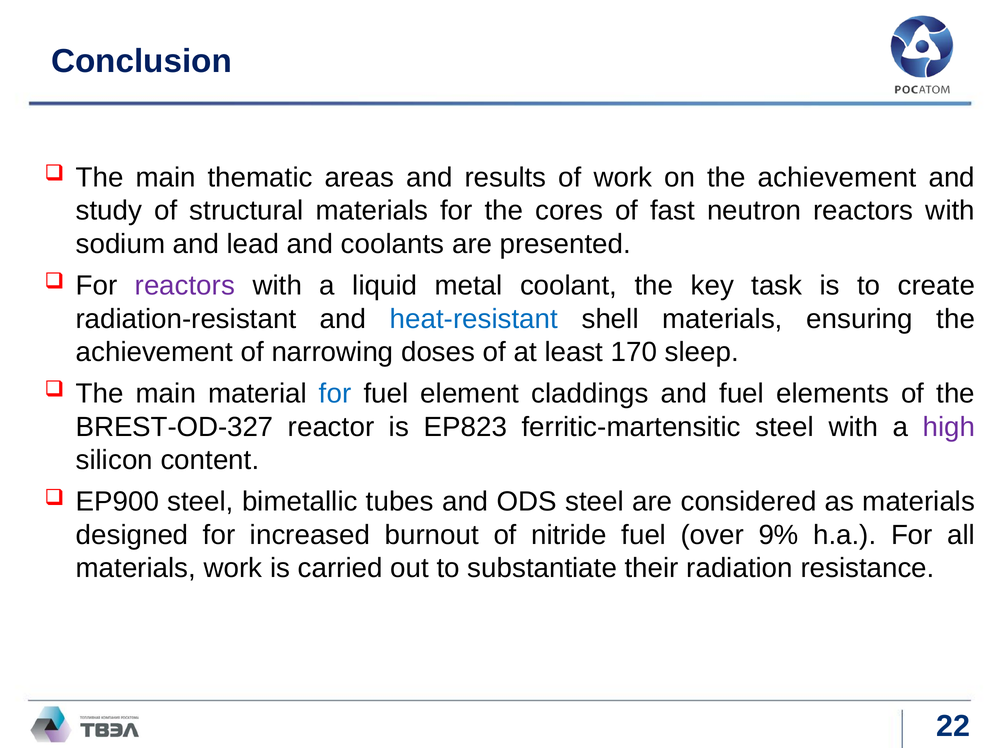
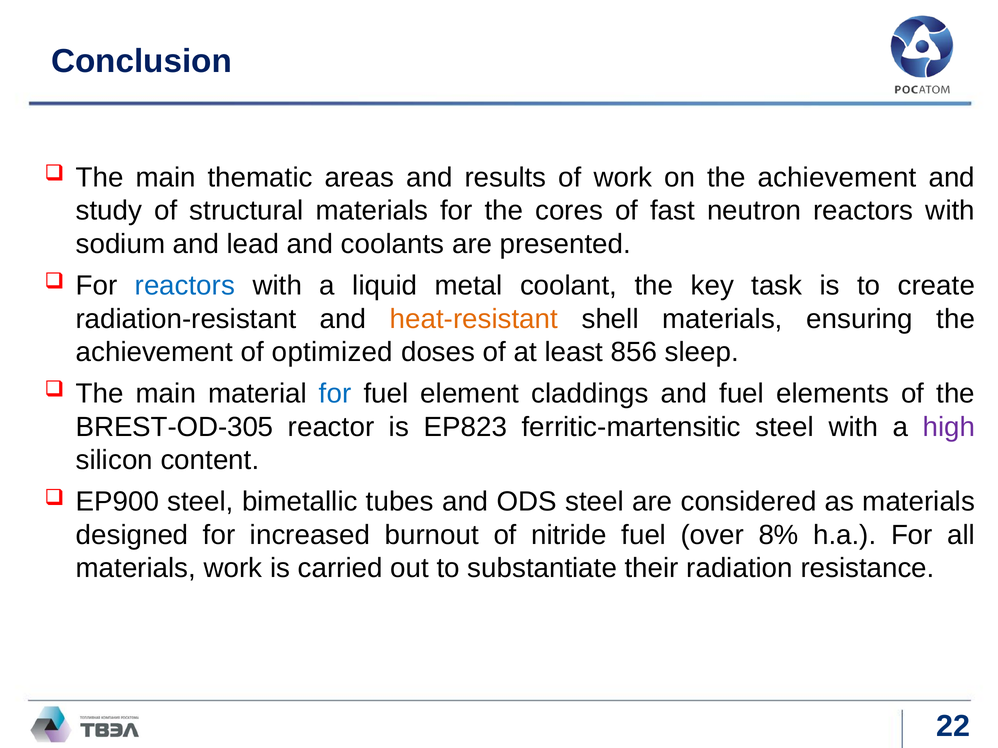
reactors at (185, 286) colour: purple -> blue
heat-resistant colour: blue -> orange
narrowing: narrowing -> optimized
170: 170 -> 856
BREST-OD-327: BREST-OD-327 -> BREST-OD-305
9%: 9% -> 8%
